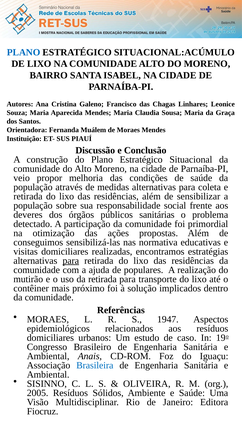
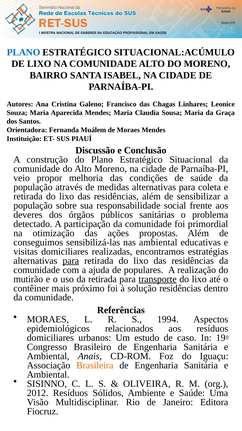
nas normativa: normativa -> ambiental
transporte underline: none -> present
solução implicados: implicados -> residências
1947: 1947 -> 1994
Brasileira colour: blue -> orange
2005: 2005 -> 2012
